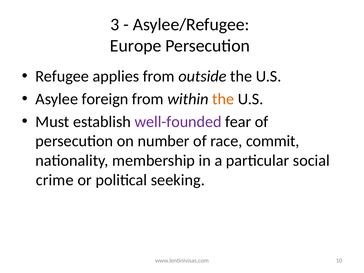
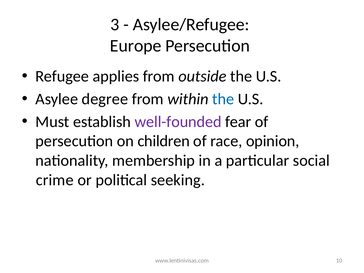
foreign: foreign -> degree
the at (223, 99) colour: orange -> blue
number: number -> children
commit: commit -> opinion
